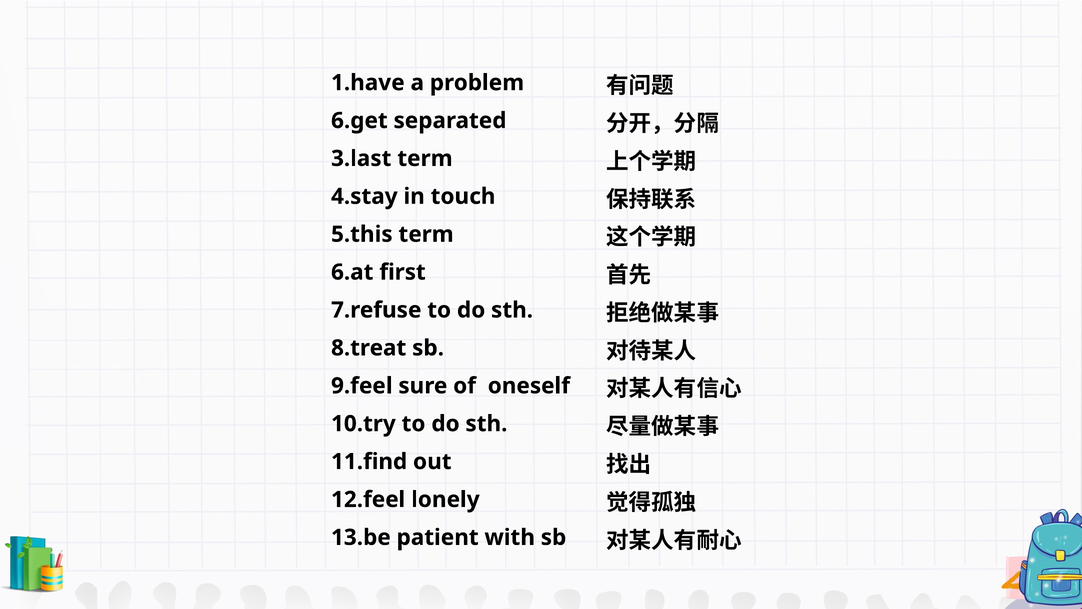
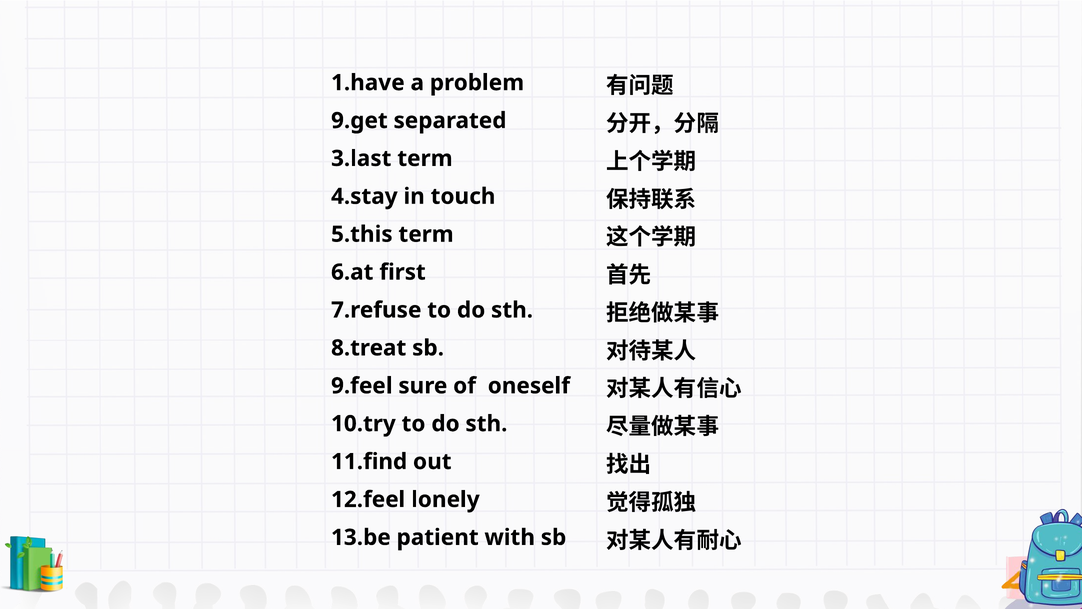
6.get: 6.get -> 9.get
